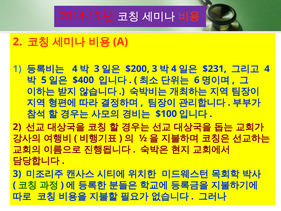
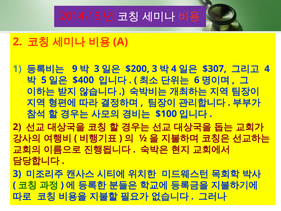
4 at (75, 69): 4 -> 9
$231: $231 -> $307
